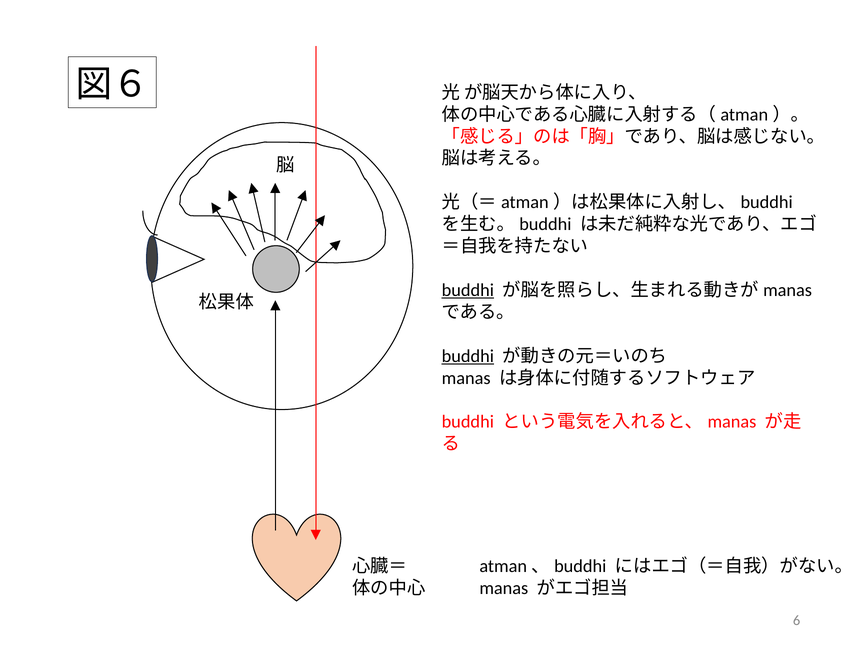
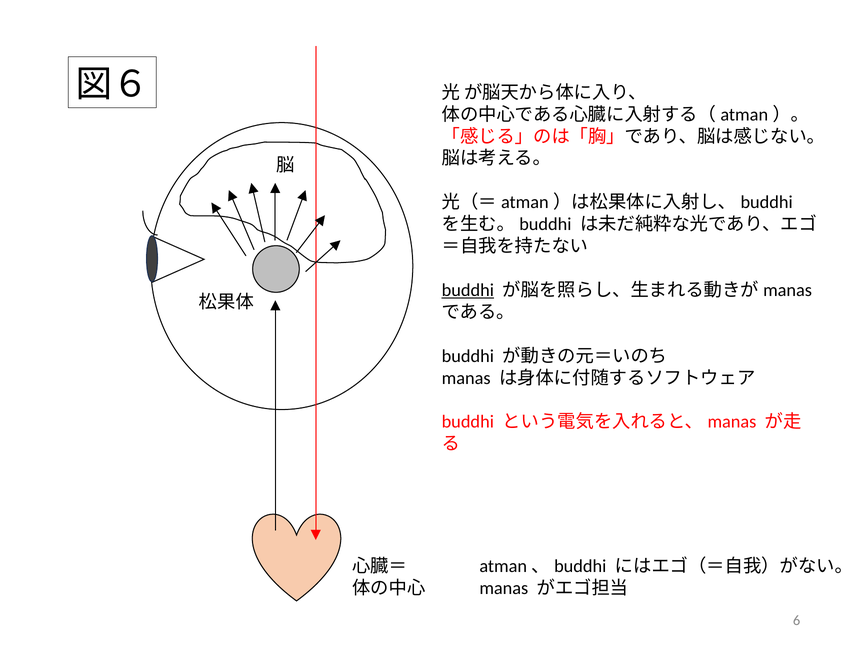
buddhi at (468, 356) underline: present -> none
